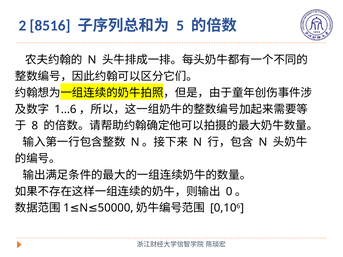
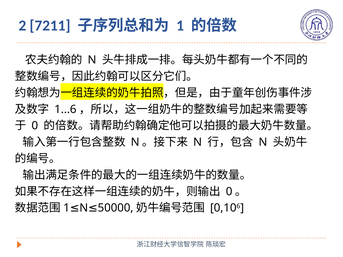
8516: 8516 -> 7211
5 at (180, 26): 5 -> 1
8 at (35, 126): 8 -> 0
